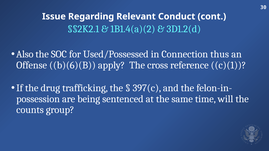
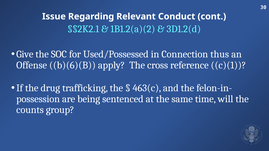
1B1.4(a)(2: 1B1.4(a)(2 -> 1B1.2(a)(2
Also: Also -> Give
397(c: 397(c -> 463(c
